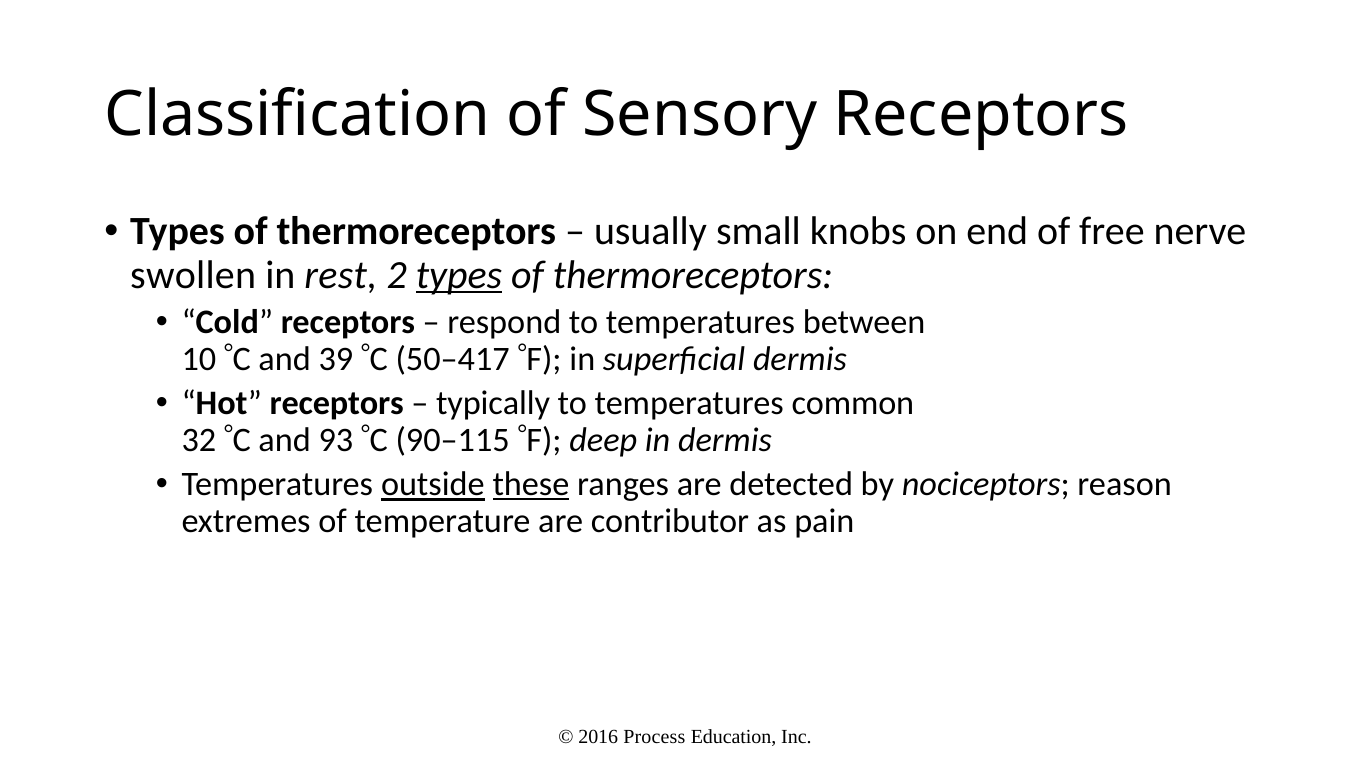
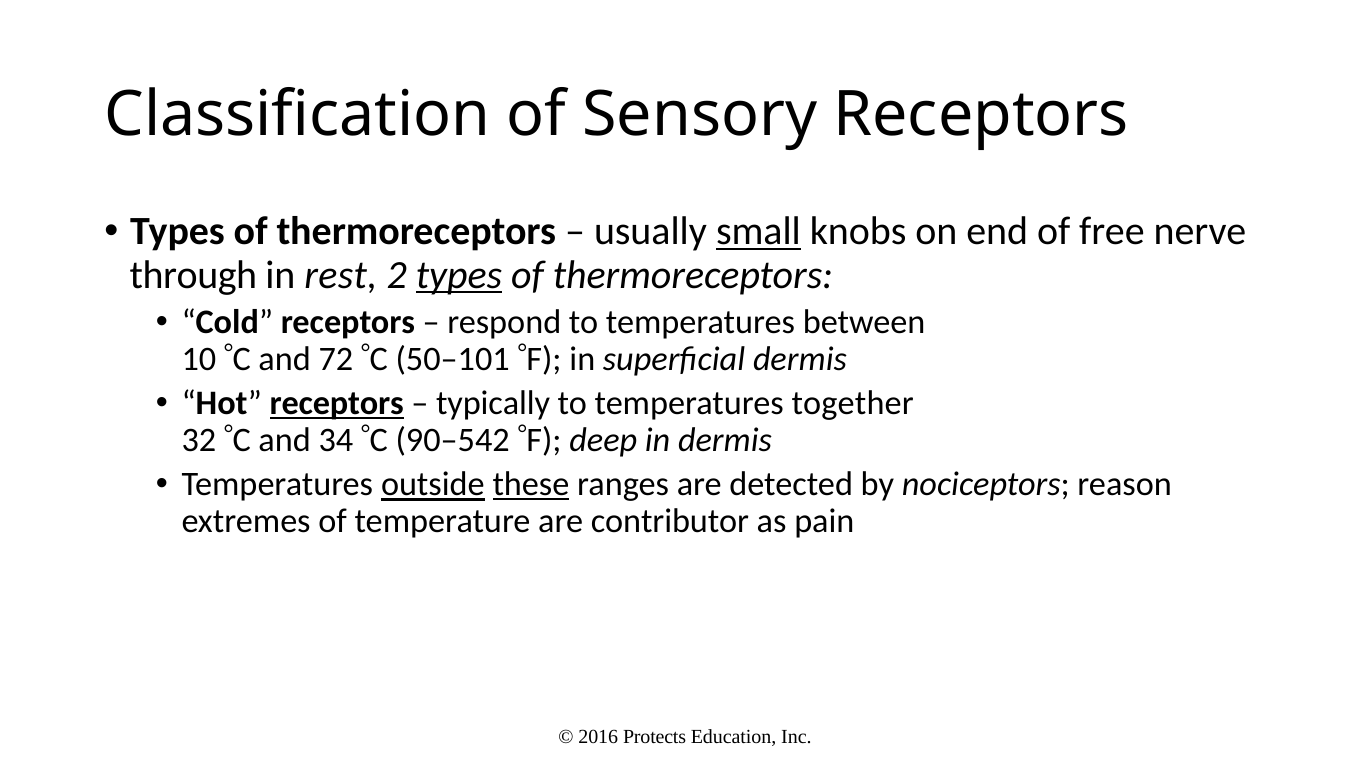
small underline: none -> present
swollen: swollen -> through
39: 39 -> 72
50–417: 50–417 -> 50–101
receptors at (337, 403) underline: none -> present
common: common -> together
93: 93 -> 34
90–115: 90–115 -> 90–542
Process: Process -> Protects
